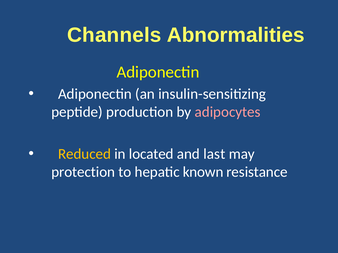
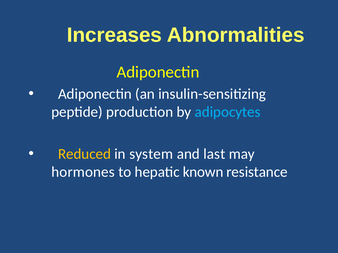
Channels: Channels -> Increases
adipocytes colour: pink -> light blue
located: located -> system
protection: protection -> hormones
